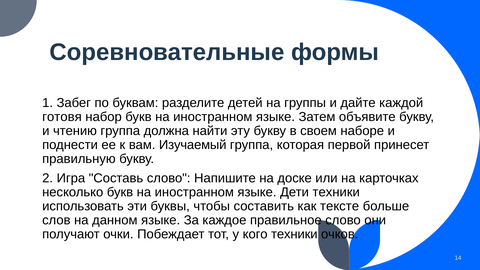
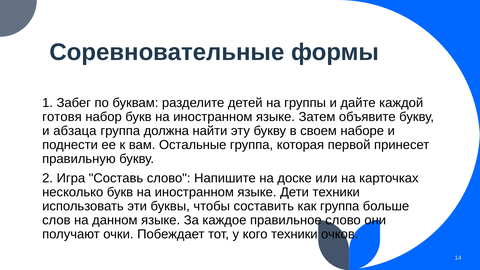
чтению: чтению -> абзаца
Изучаемый: Изучаемый -> Остальные
как тексте: тексте -> группа
